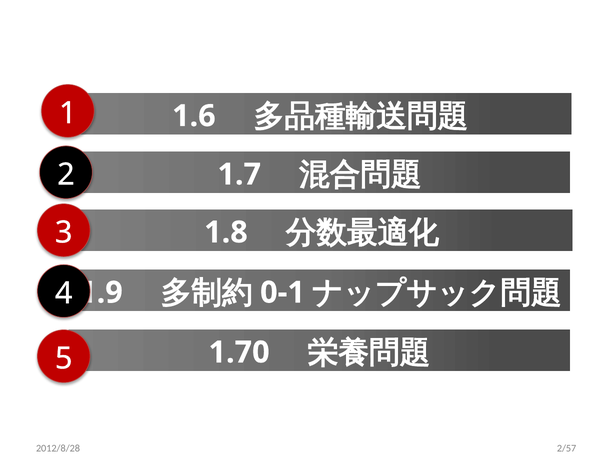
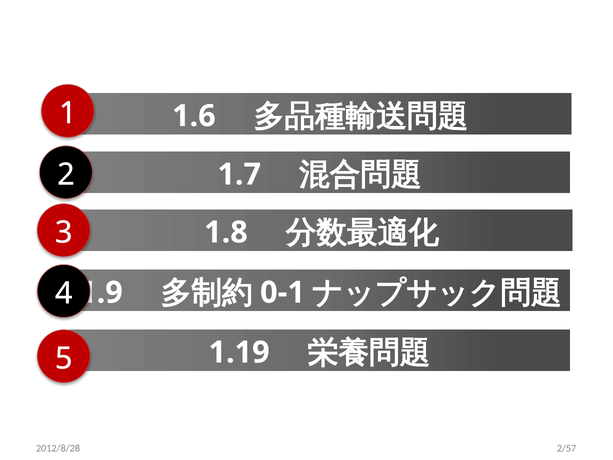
1.70: 1.70 -> 1.19
